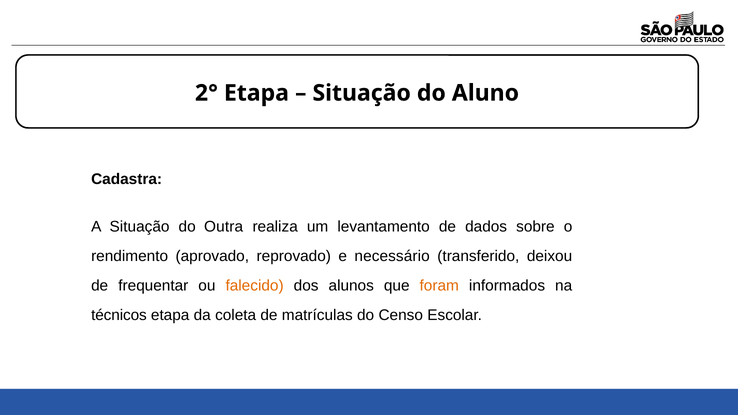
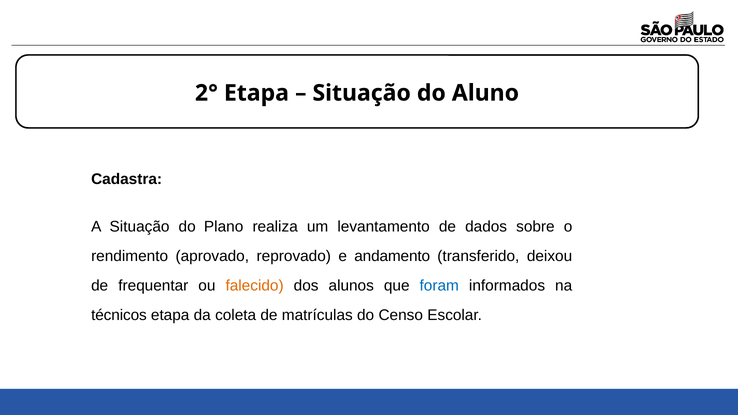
Outra: Outra -> Plano
necessário: necessário -> andamento
foram colour: orange -> blue
